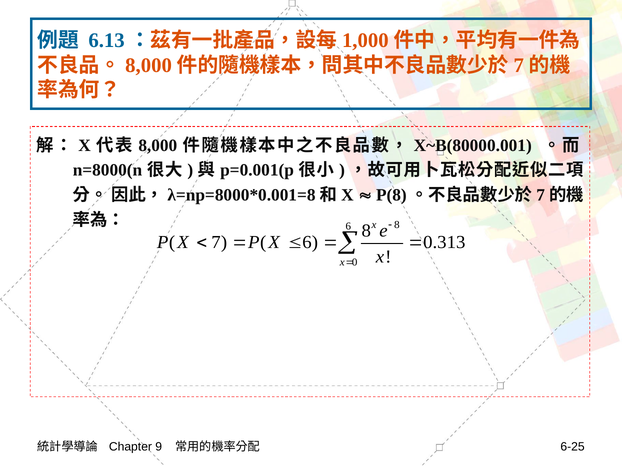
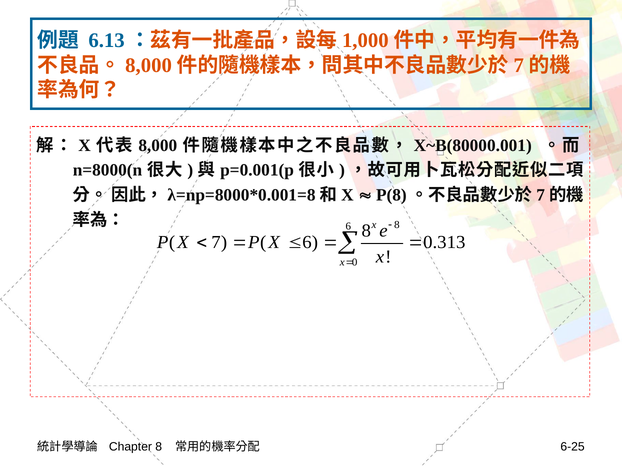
Chapter 9: 9 -> 8
